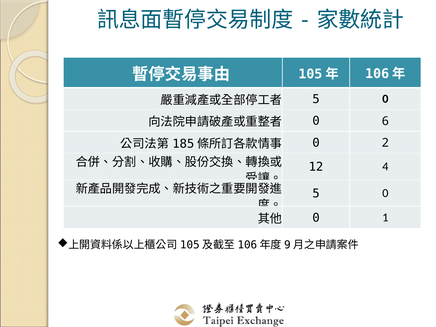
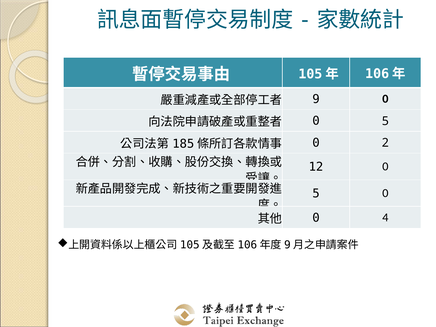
5 at (316, 99): 5 -> 9
0 6: 6 -> 5
12 4: 4 -> 0
1: 1 -> 4
